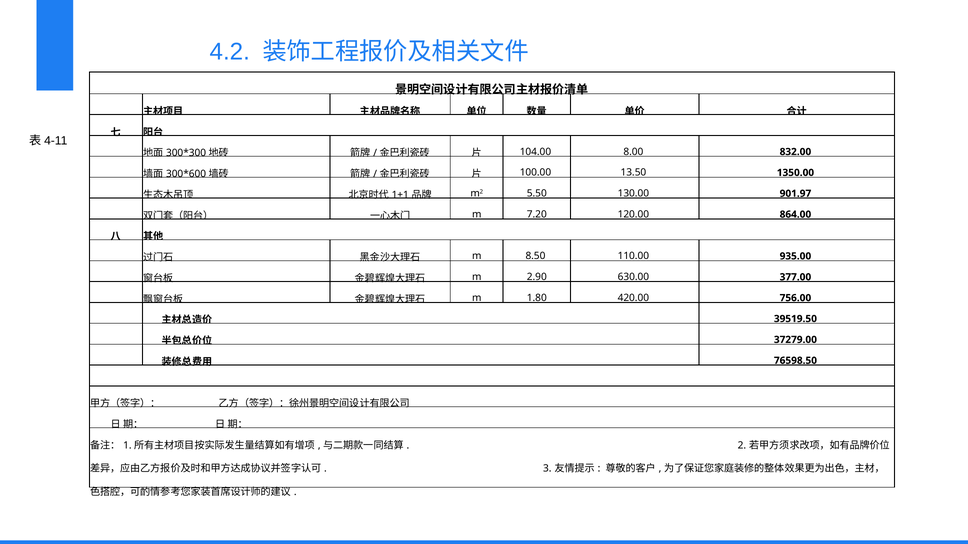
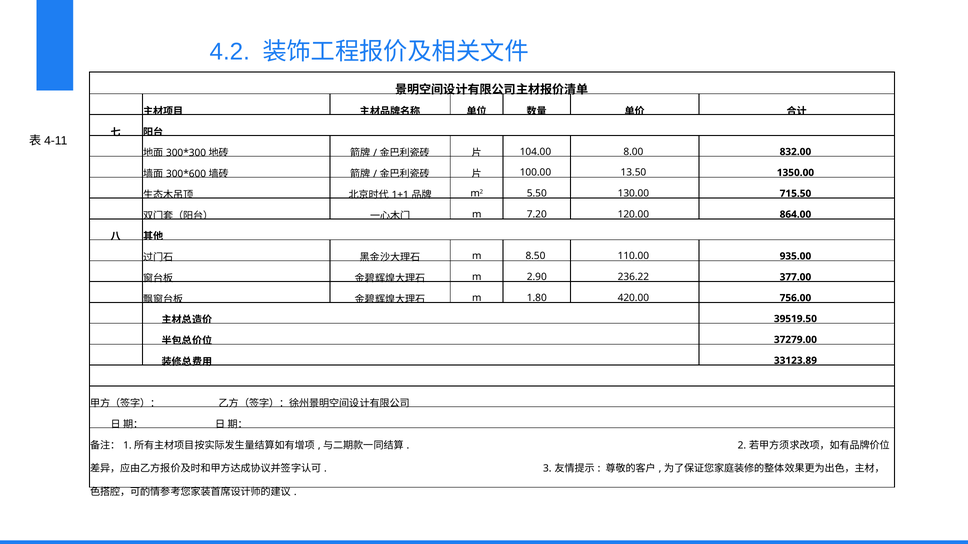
901.97: 901.97 -> 715.50
630.00: 630.00 -> 236.22
76598.50: 76598.50 -> 33123.89
